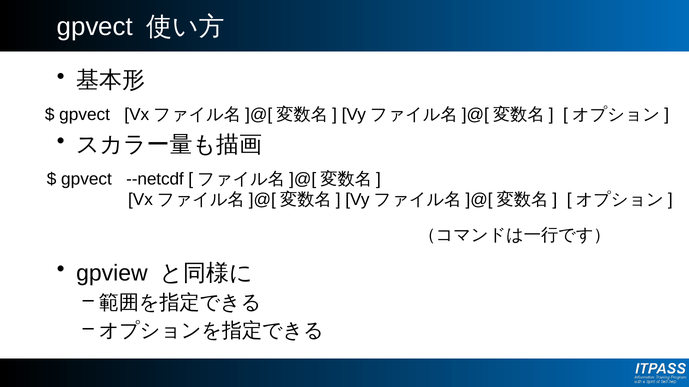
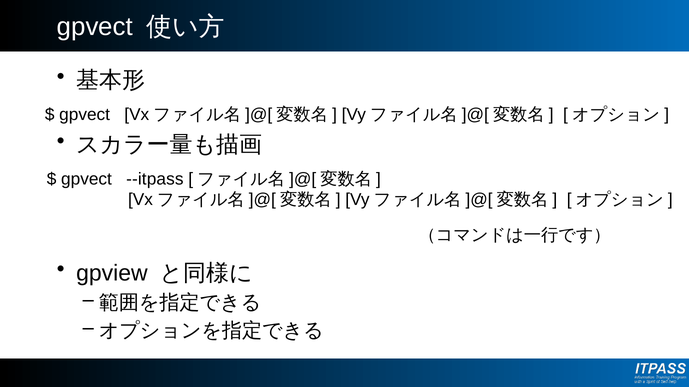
--netcdf: --netcdf -> --itpass
